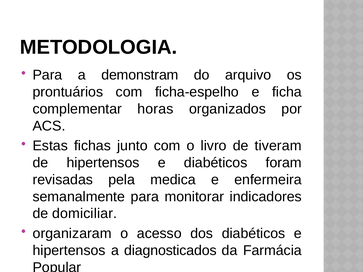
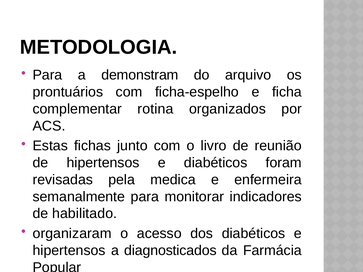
horas: horas -> rotina
tiveram: tiveram -> reunião
domiciliar: domiciliar -> habilitado
